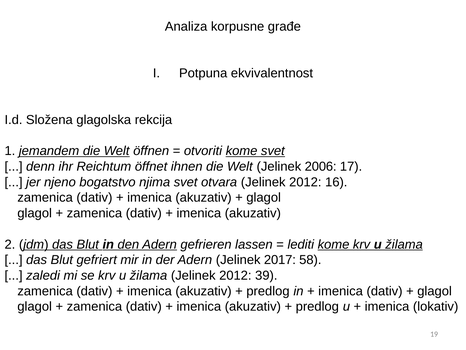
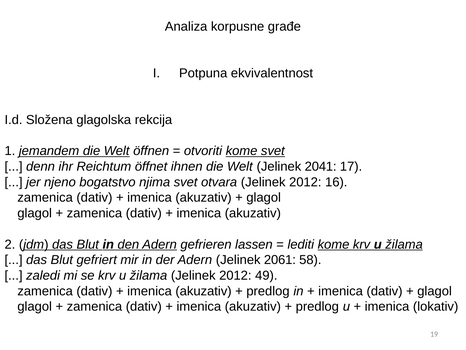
2006: 2006 -> 2041
2017: 2017 -> 2061
39: 39 -> 49
